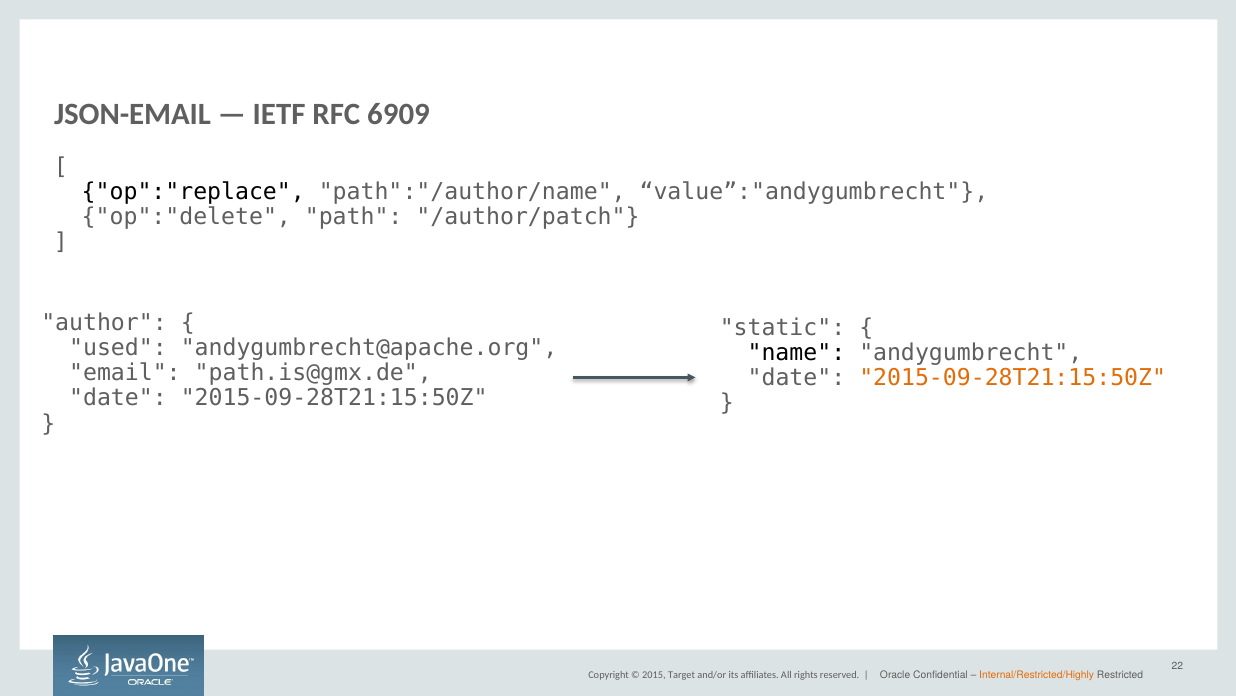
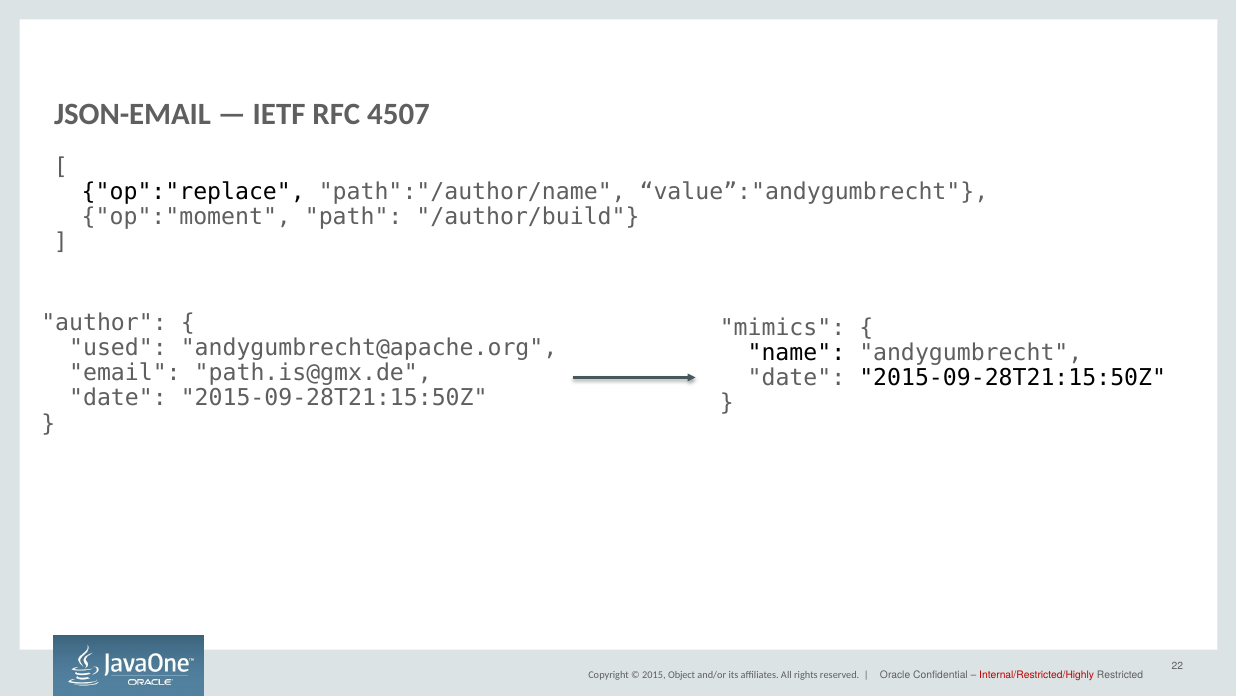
6909: 6909 -> 4507
op":"delete: op":"delete -> op":"moment
/author/patch: /author/patch -> /author/build
static: static -> mimics
2015-09-28T21:15:50Z at (1013, 378) colour: orange -> black
Target: Target -> Object
Internal/Restricted/Highly colour: orange -> red
